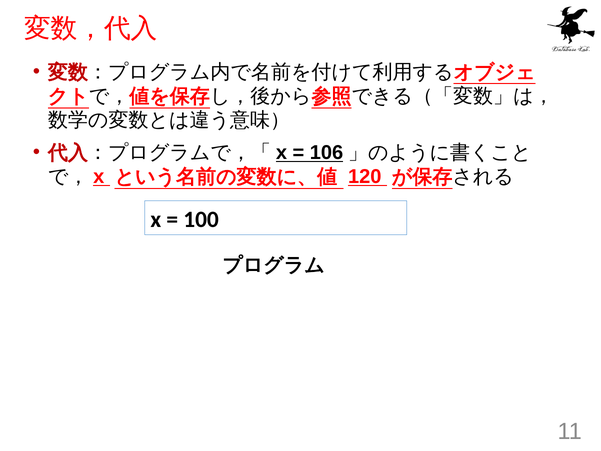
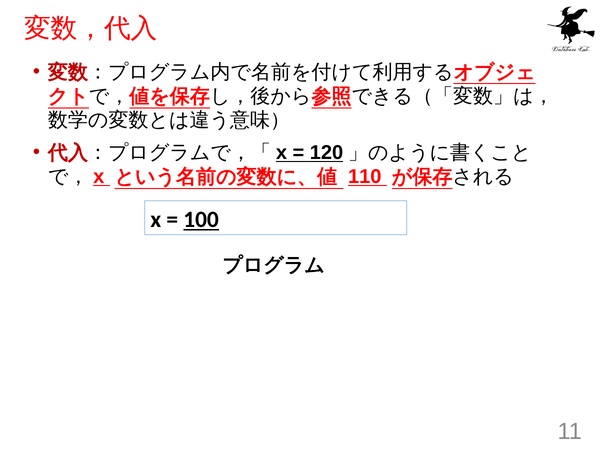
106: 106 -> 120
120: 120 -> 110
100 underline: none -> present
